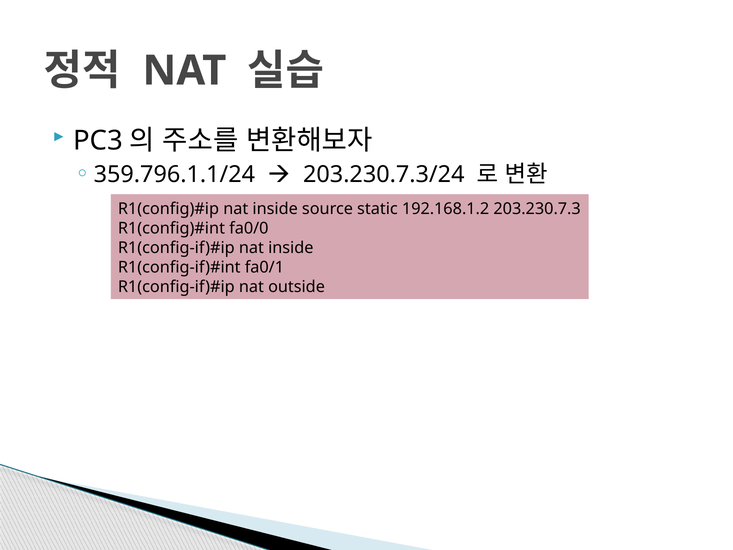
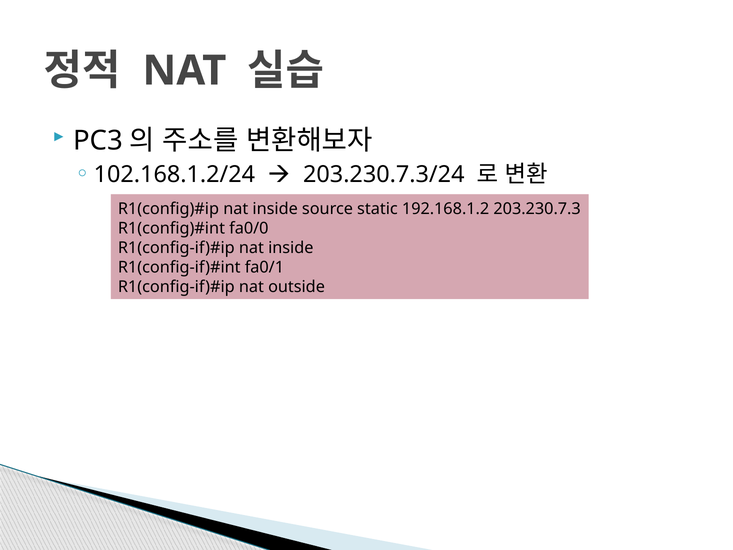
359.796.1.1/24: 359.796.1.1/24 -> 102.168.1.2/24
